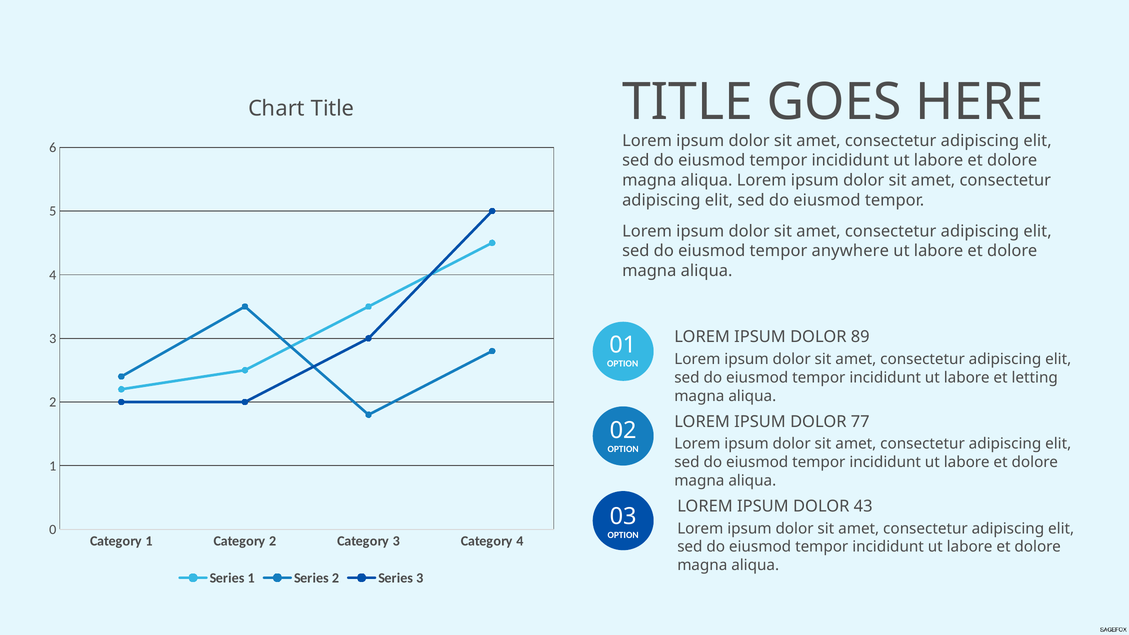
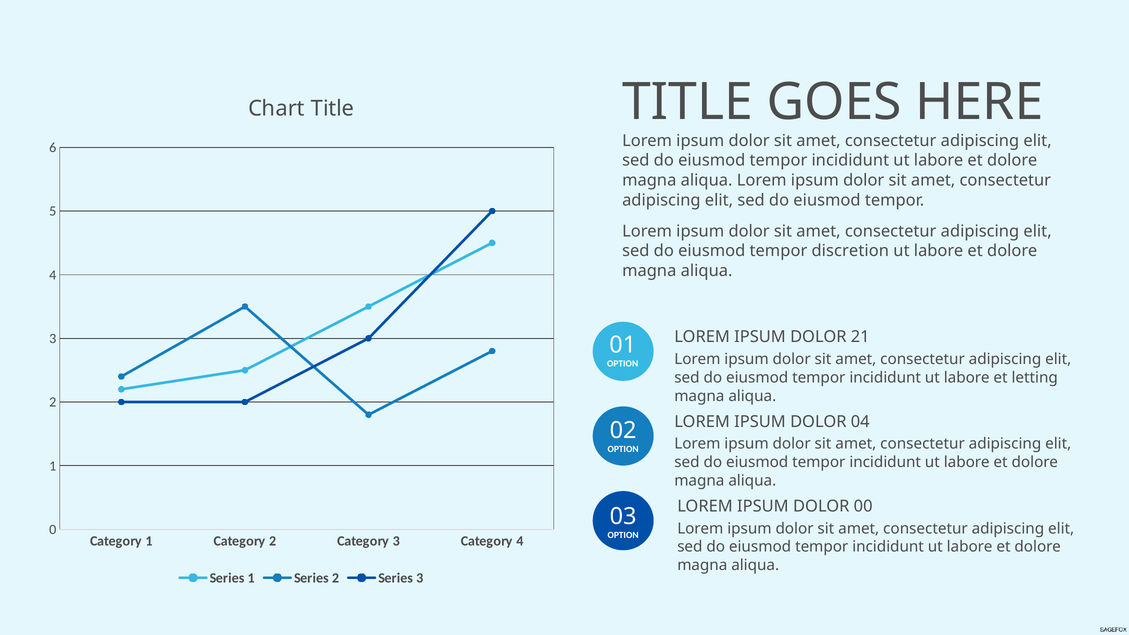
anywhere: anywhere -> discretion
89: 89 -> 21
77: 77 -> 04
43: 43 -> 00
